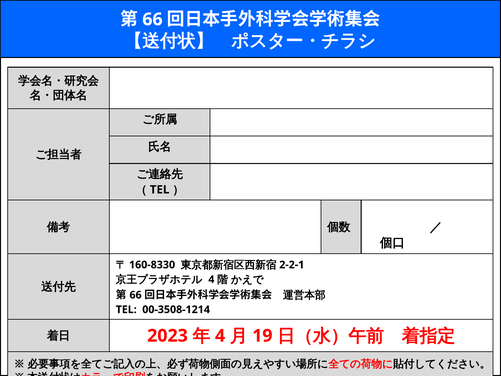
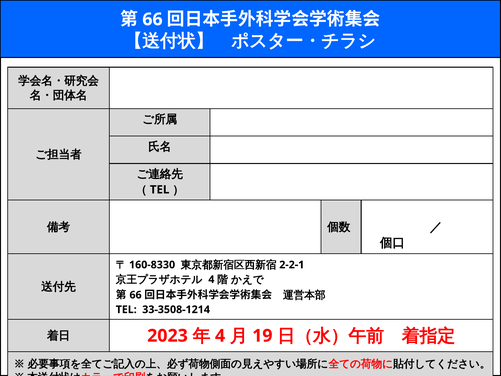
00-3508-1214: 00-3508-1214 -> 33-3508-1214
